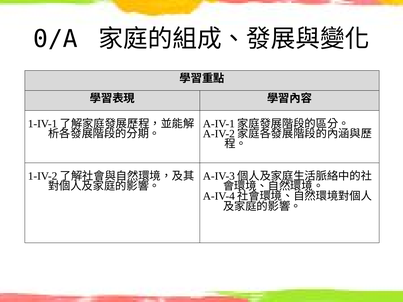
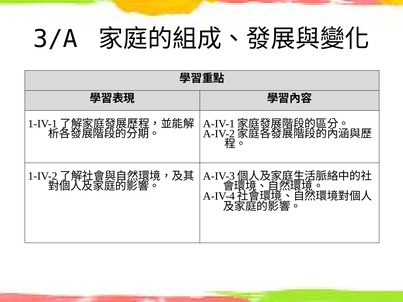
0/A: 0/A -> 3/A
